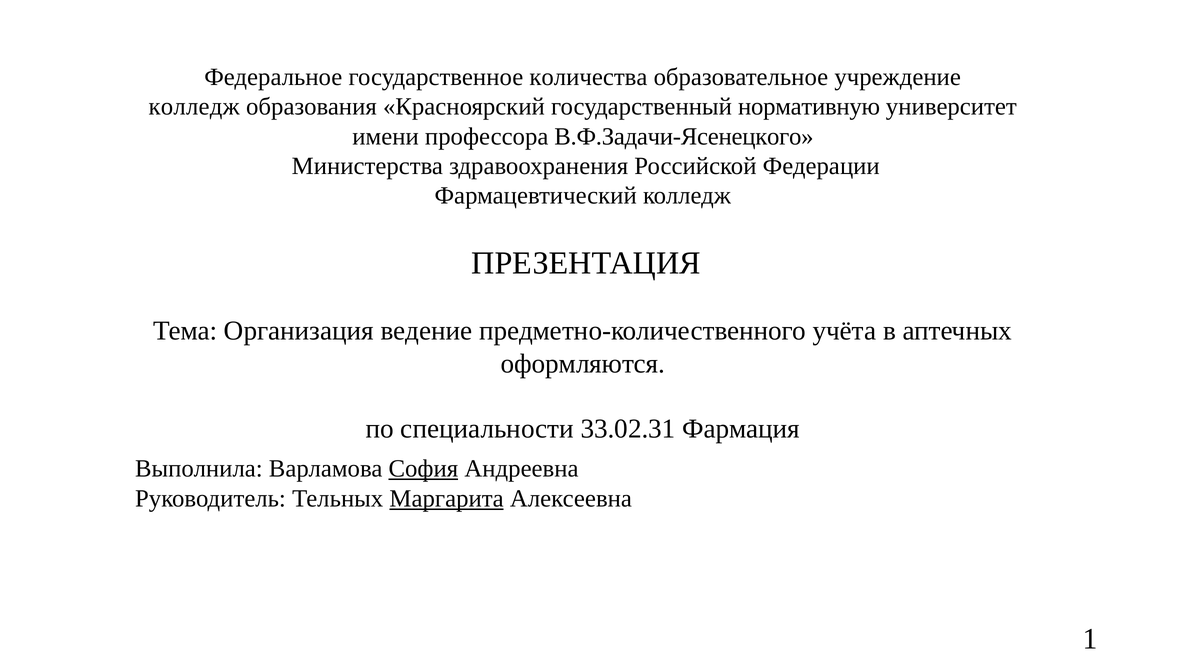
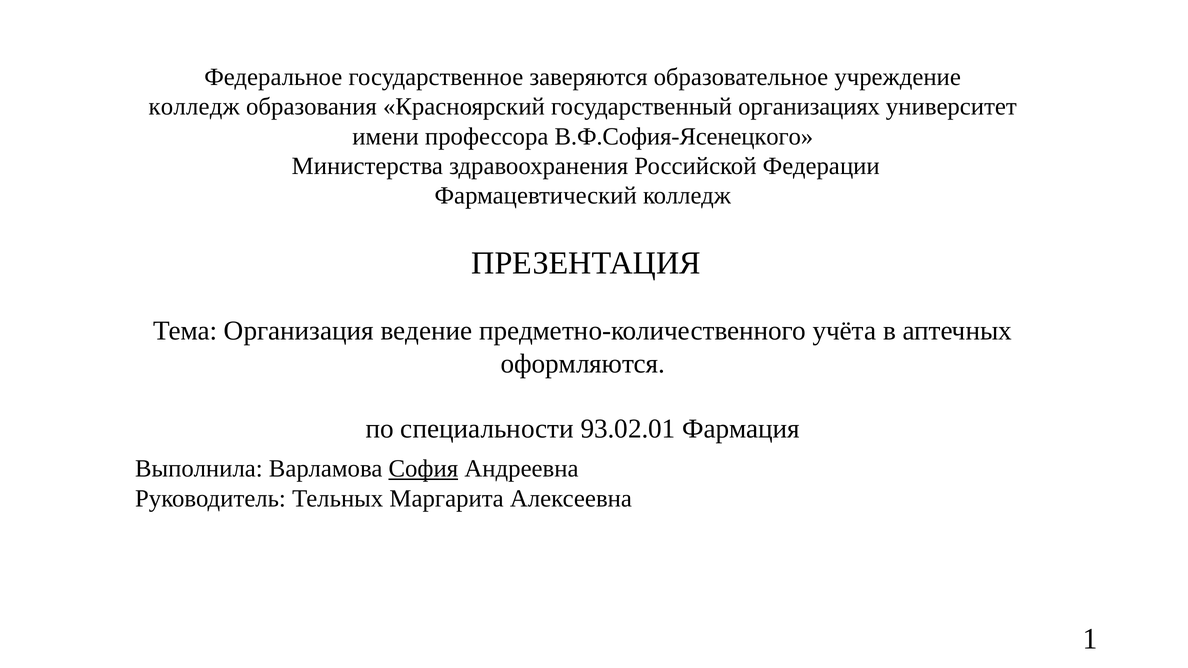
количества: количества -> заверяются
нормативную: нормативную -> организациях
В.Ф.Задачи-Ясенецкого: В.Ф.Задачи-Ясенецкого -> В.Ф.София-Ясенецкого
33.02.31: 33.02.31 -> 93.02.01
Маргарита underline: present -> none
